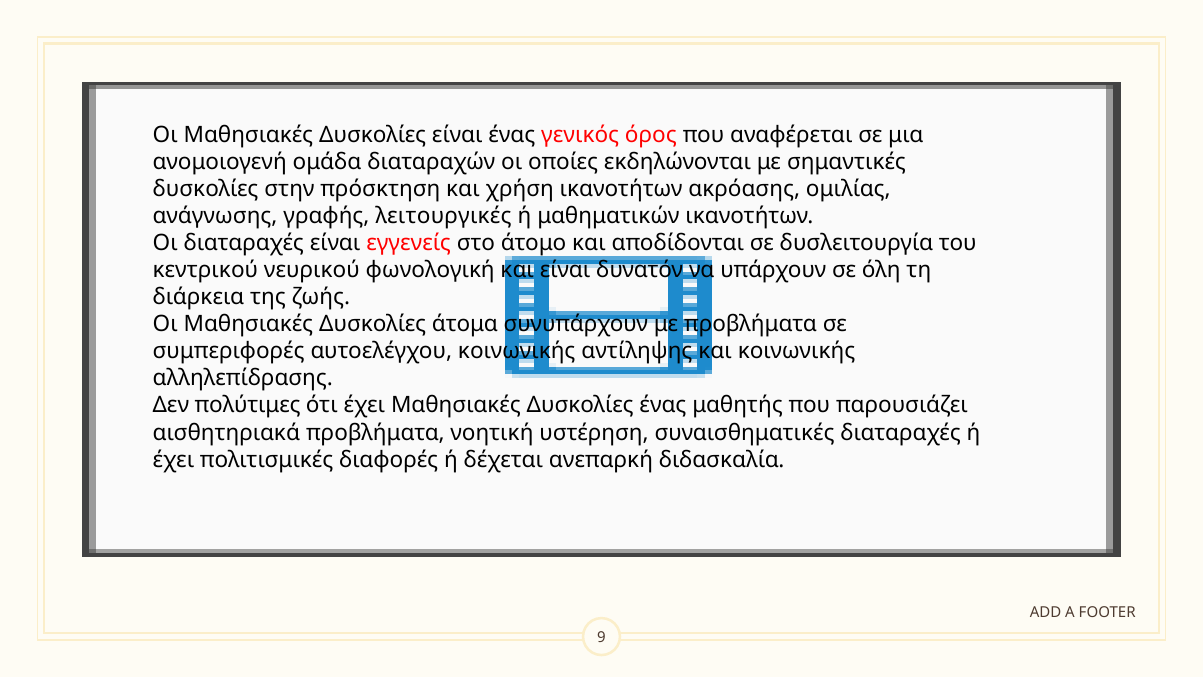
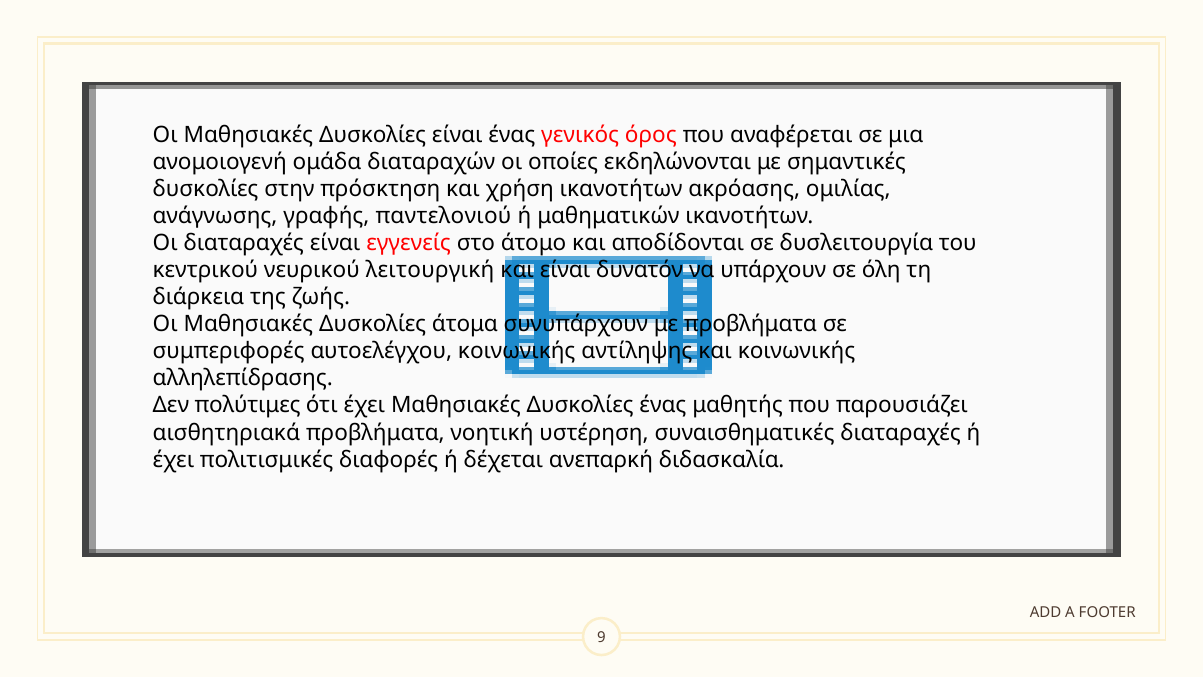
λειτουργικές: λειτουργικές -> παντελονιού
φωνολογική: φωνολογική -> λειτουργική
